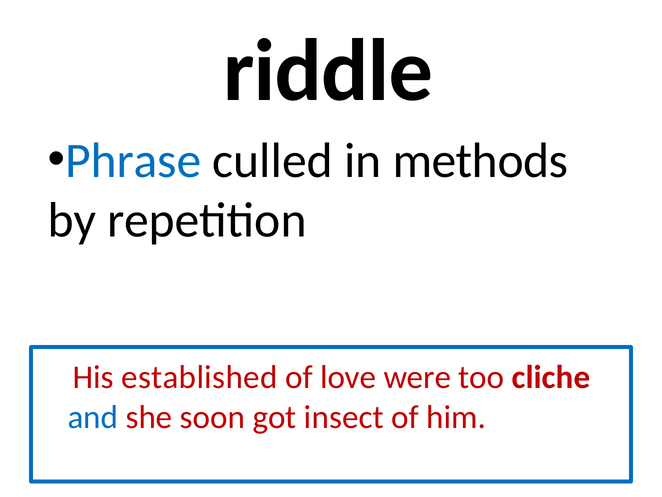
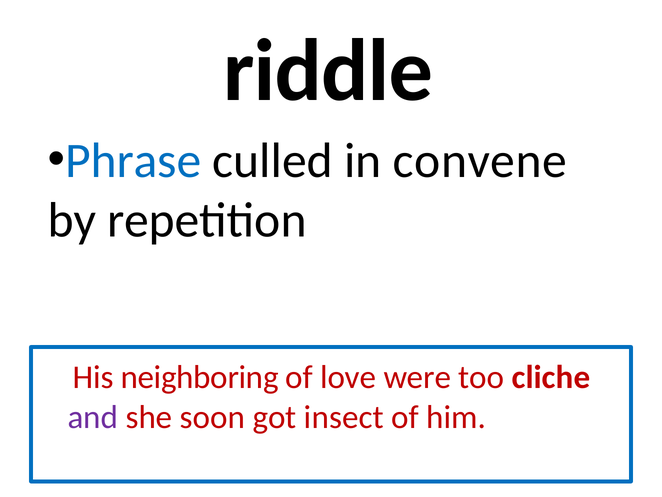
methods: methods -> convene
established: established -> neighboring
and colour: blue -> purple
